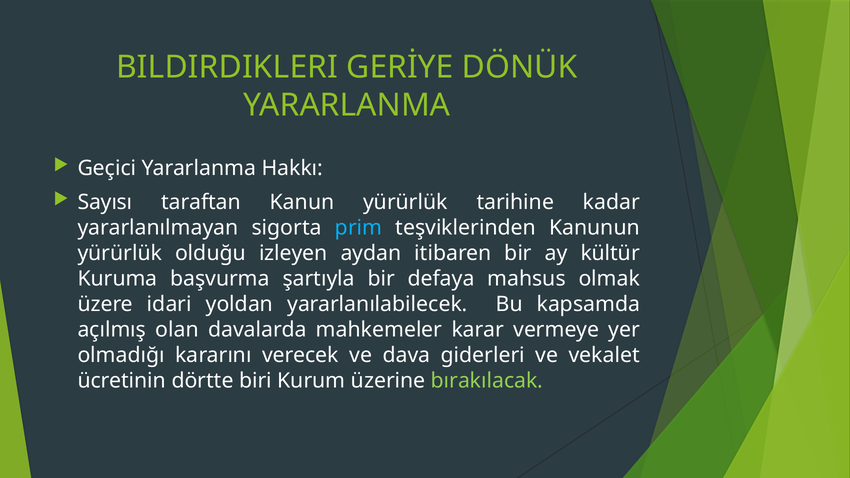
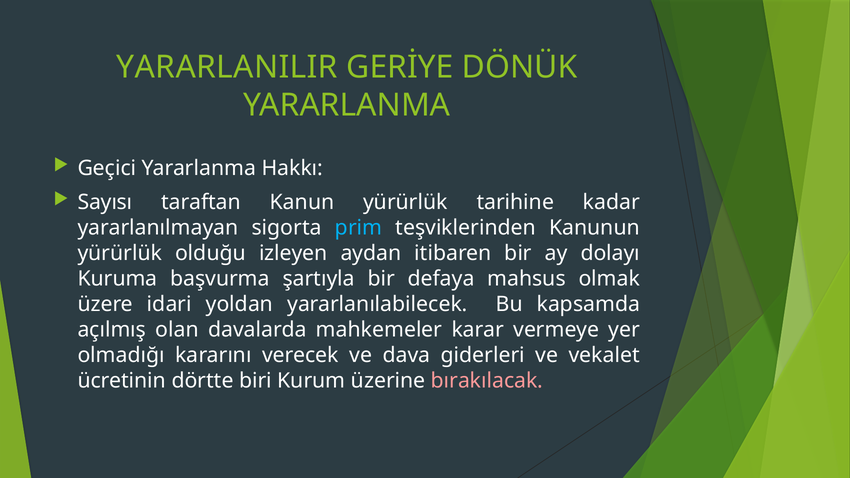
BILDIRDIKLERI: BILDIRDIKLERI -> YARARLANILIR
kültür: kültür -> dolayı
bırakılacak colour: light green -> pink
